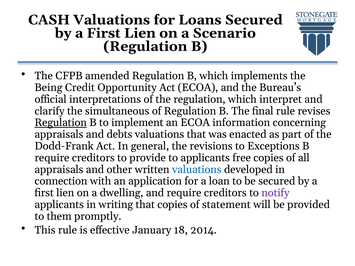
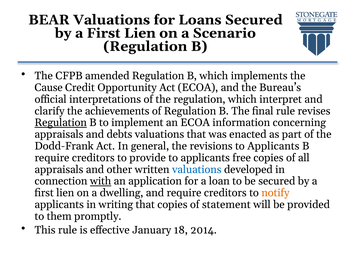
CASH: CASH -> BEAR
Being: Being -> Cause
simultaneous: simultaneous -> achievements
revisions to Exceptions: Exceptions -> Applicants
with underline: none -> present
notify colour: purple -> orange
